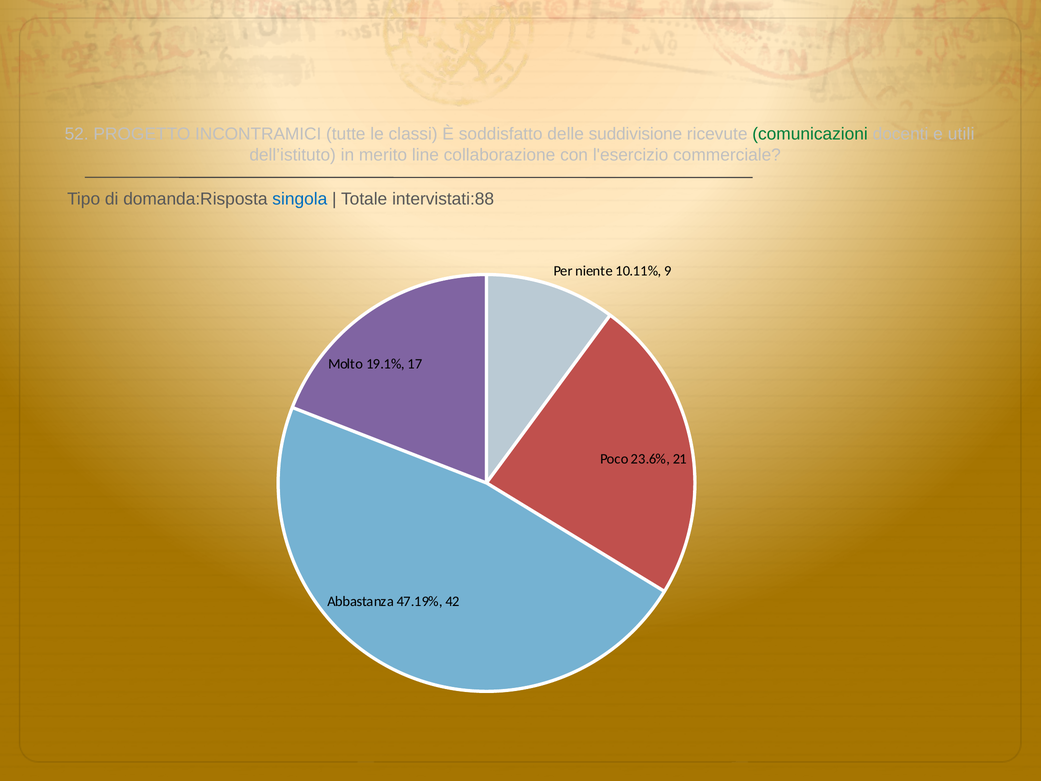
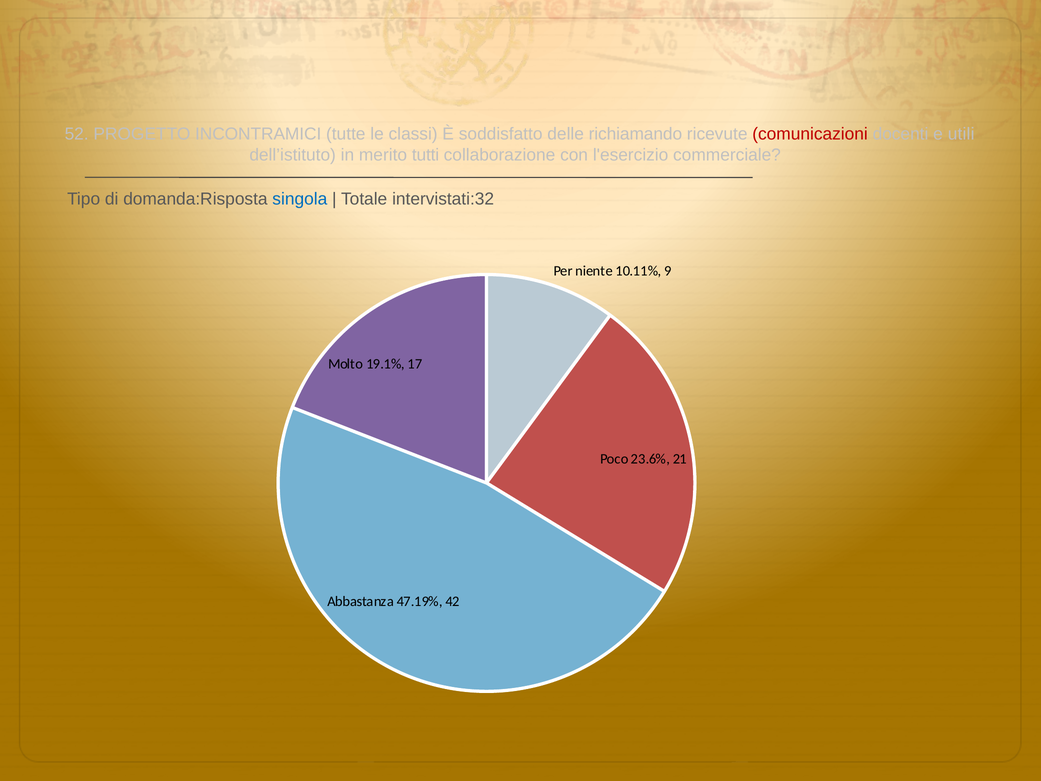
suddivisione: suddivisione -> richiamando
comunicazioni colour: green -> red
line: line -> tutti
intervistati:88: intervistati:88 -> intervistati:32
